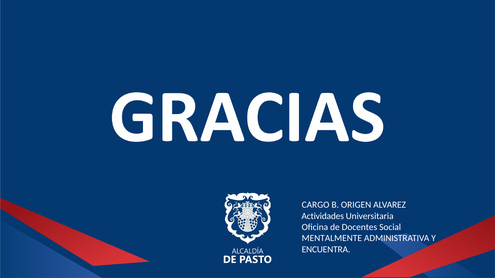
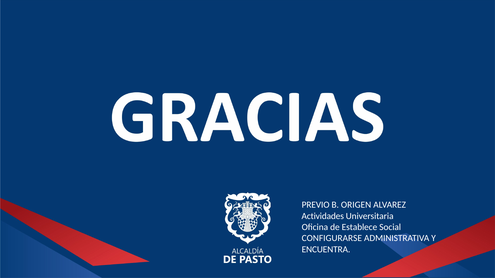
CARGO: CARGO -> PREVIO
Docentes: Docentes -> Establece
MENTALMENTE: MENTALMENTE -> CONFIGURARSE
